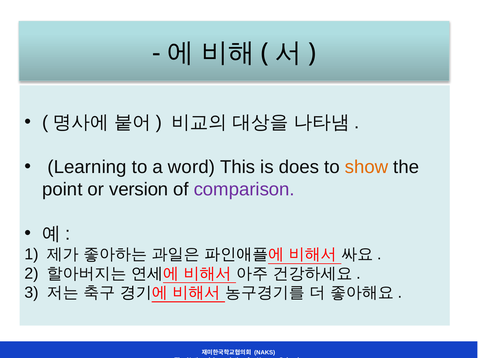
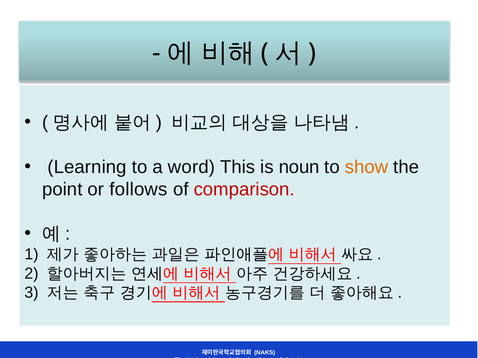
does: does -> noun
version: version -> follows
comparison colour: purple -> red
